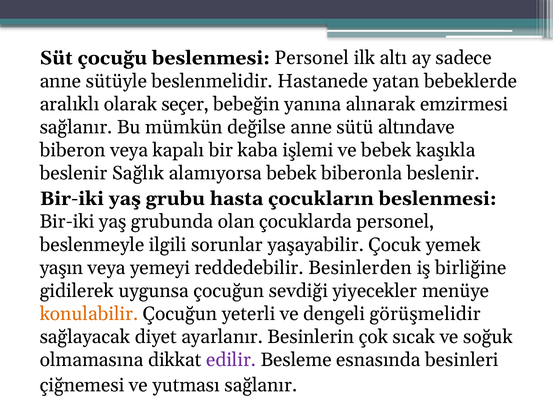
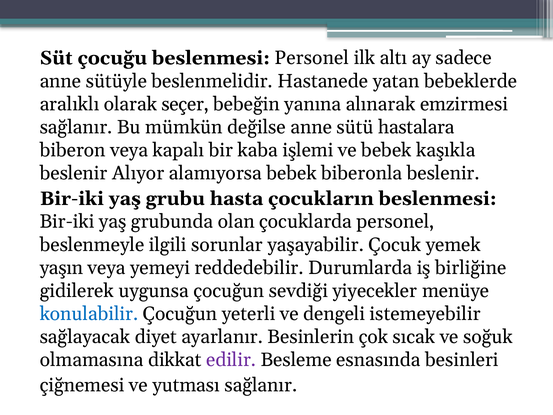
altındave: altındave -> hastalara
Sağlık: Sağlık -> Alıyor
Besinlerden: Besinlerden -> Durumlarda
konulabilir colour: orange -> blue
görüşmelidir: görüşmelidir -> istemeyebilir
